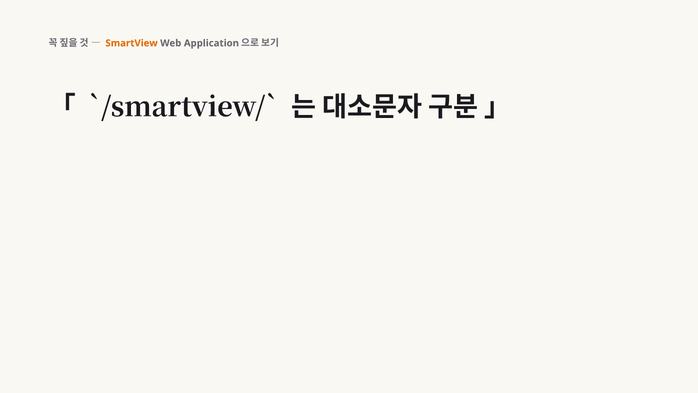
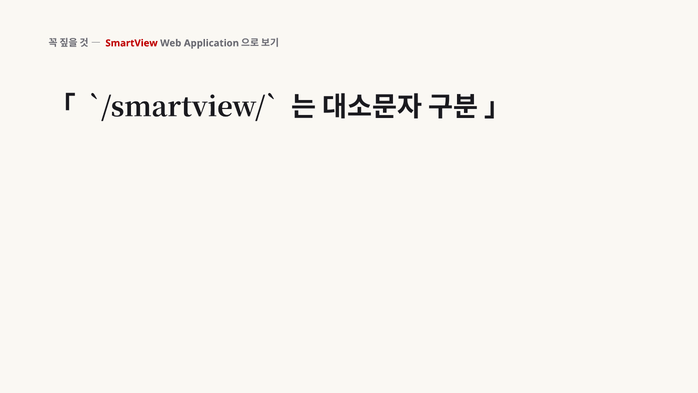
SmartView colour: orange -> red
